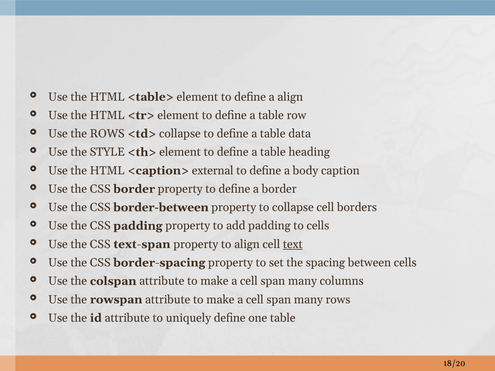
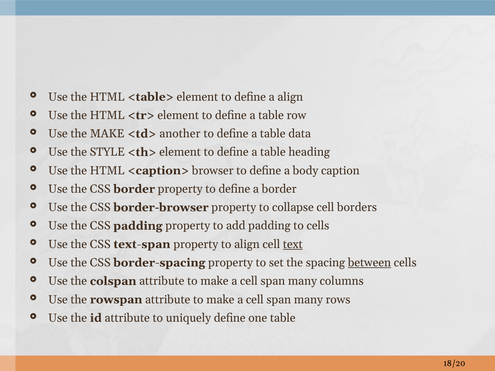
the ROWS: ROWS -> MAKE
<td> collapse: collapse -> another
external: external -> browser
border-between: border-between -> border-browser
between underline: none -> present
